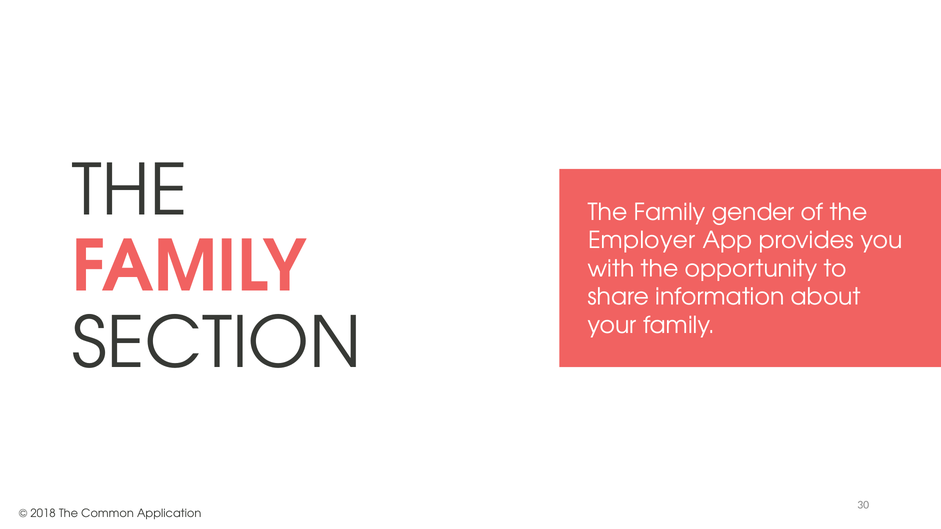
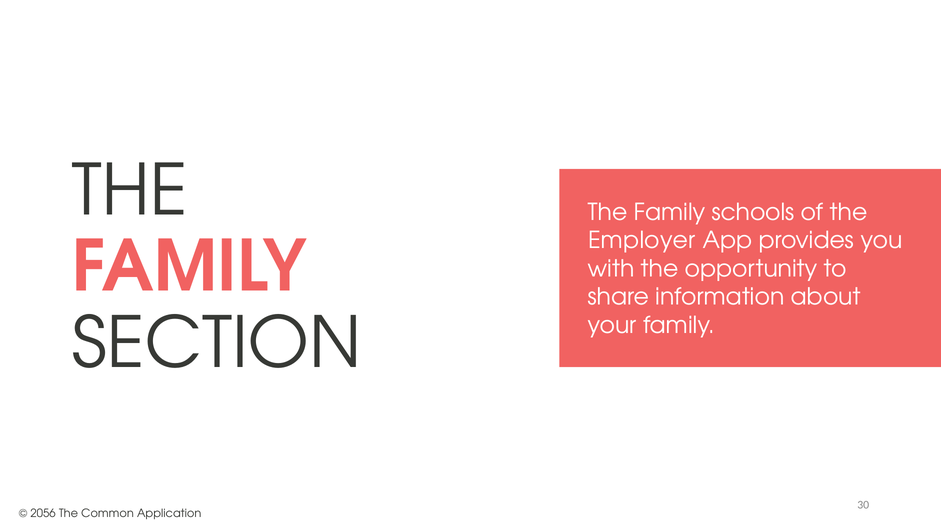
gender: gender -> schools
2018: 2018 -> 2056
